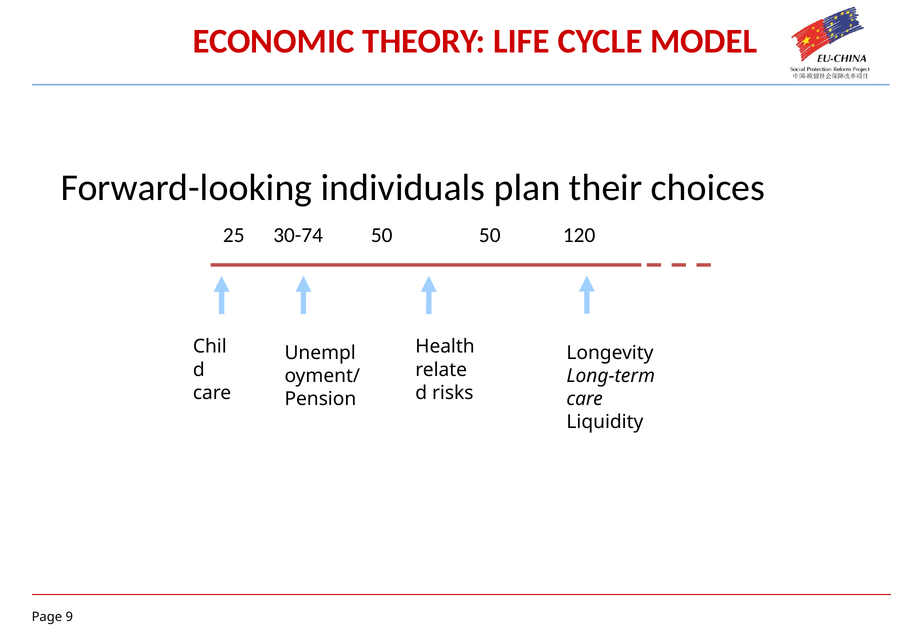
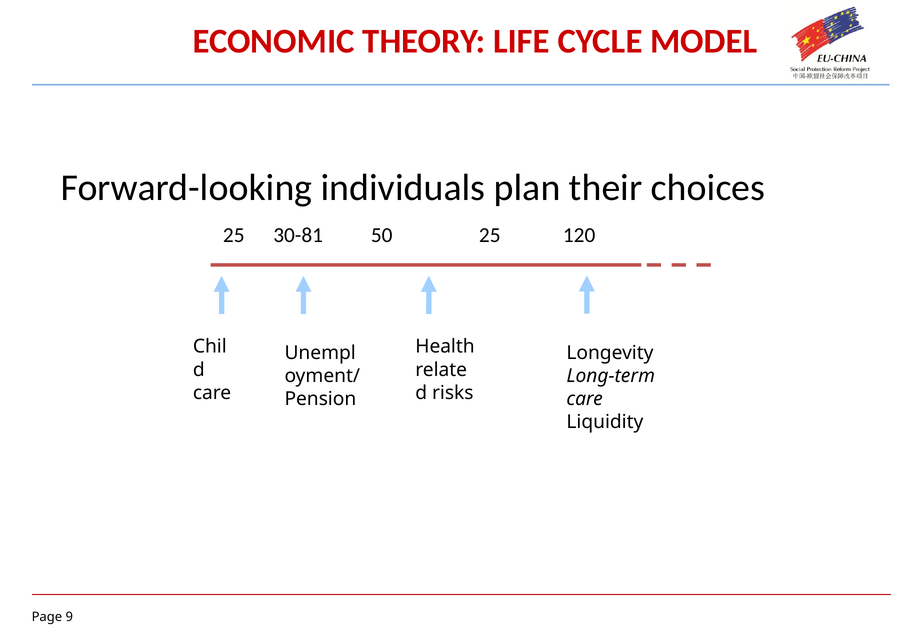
30-74: 30-74 -> 30-81
50 50: 50 -> 25
